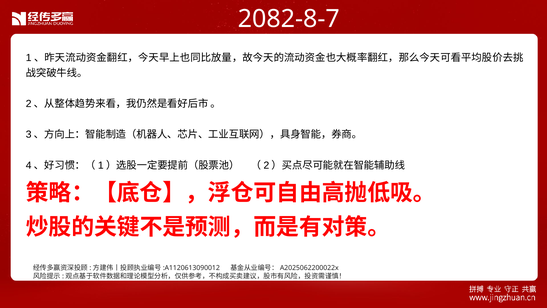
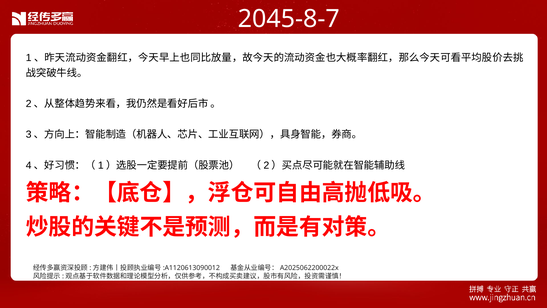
2082-8-7: 2082-8-7 -> 2045-8-7
